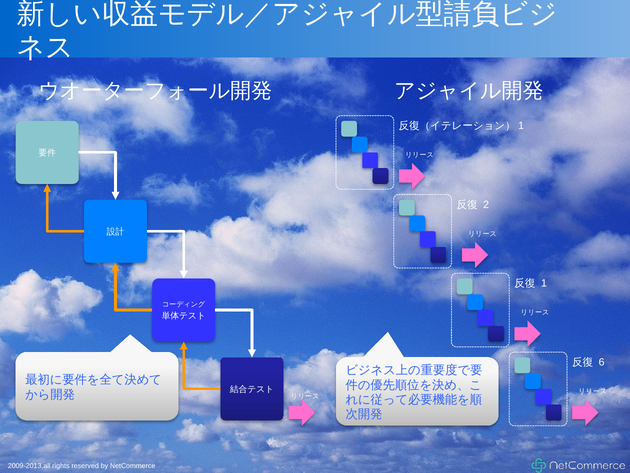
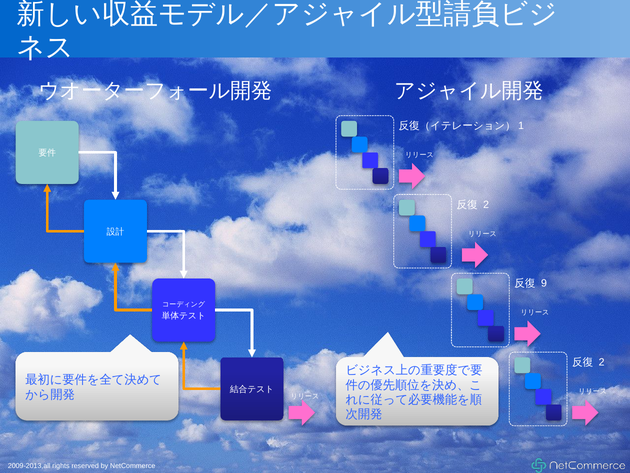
1: 1 -> 9
6 at (602, 362): 6 -> 2
